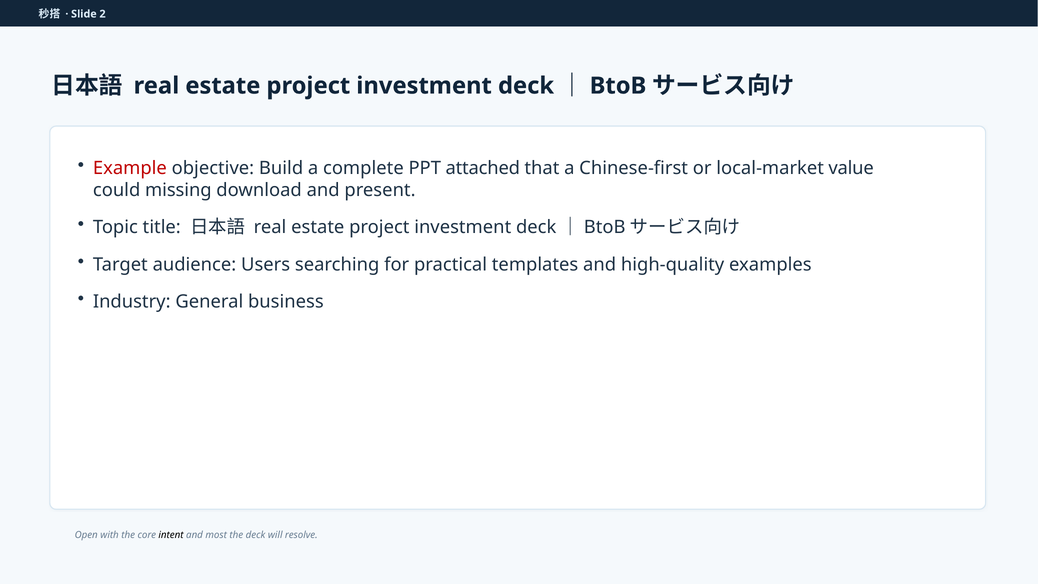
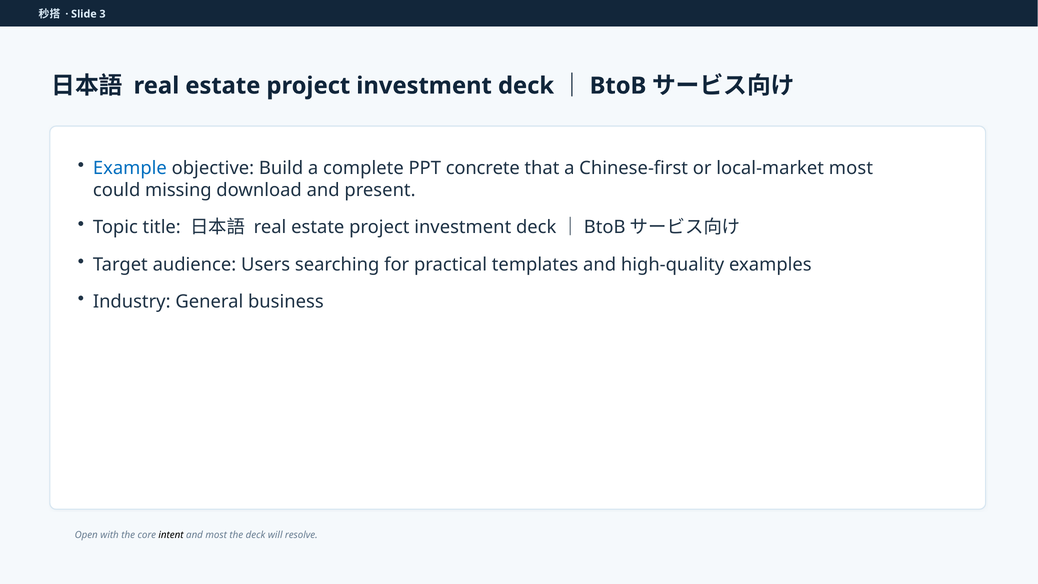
2: 2 -> 3
Example colour: red -> blue
attached: attached -> concrete
local-market value: value -> most
